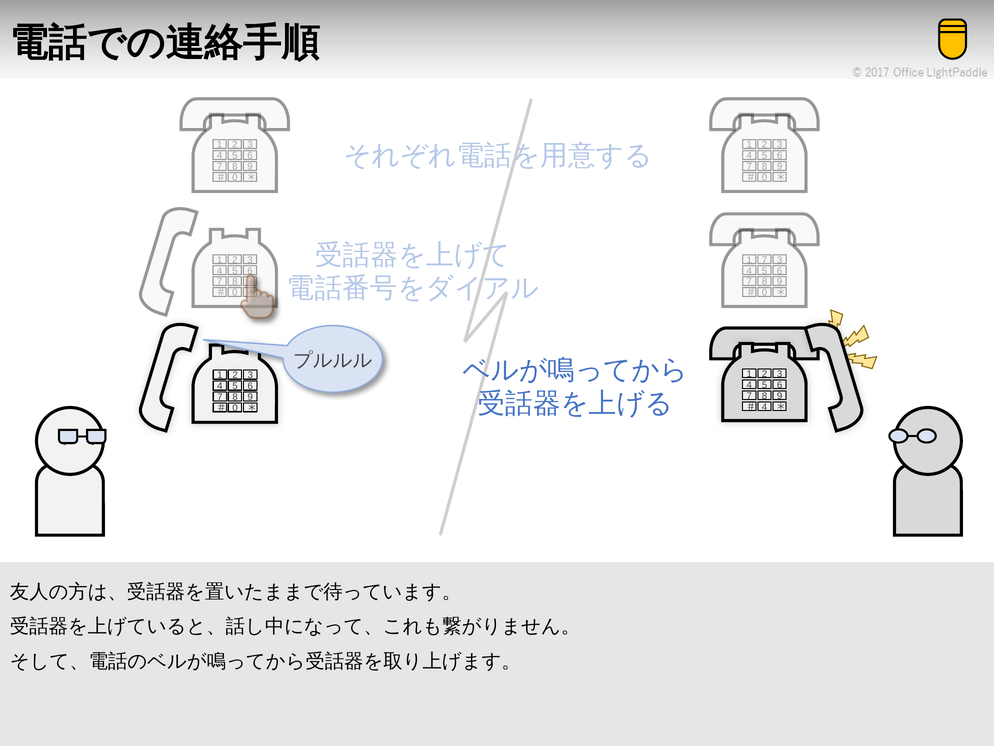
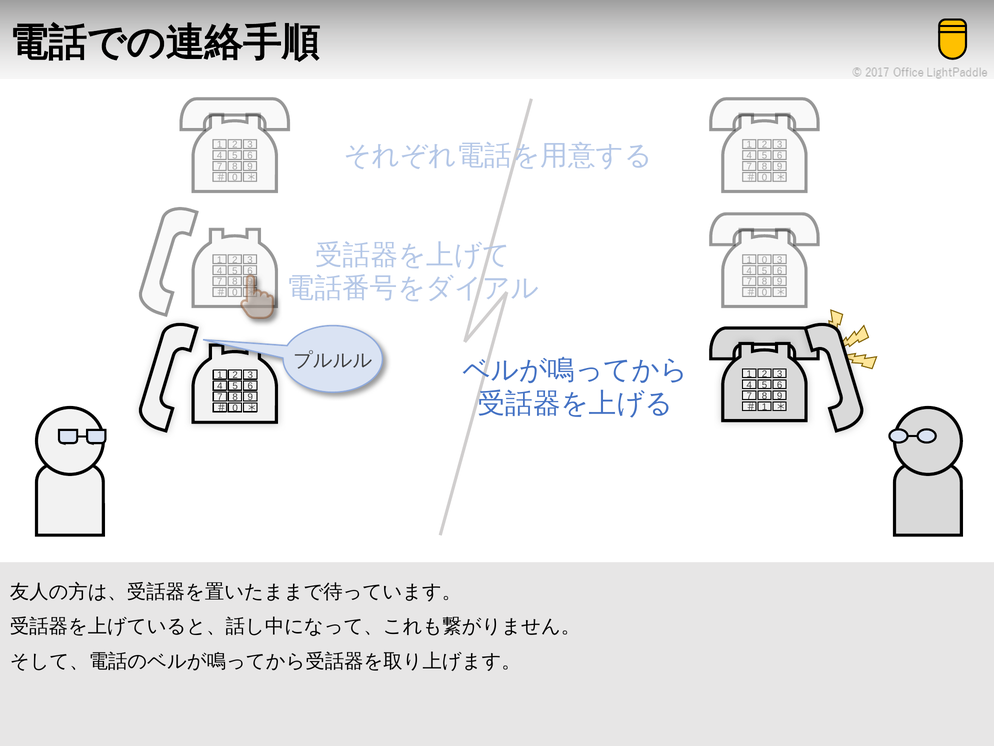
1 7: 7 -> 0
4 at (764, 407): 4 -> 1
